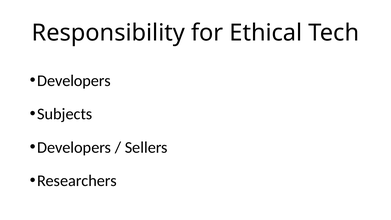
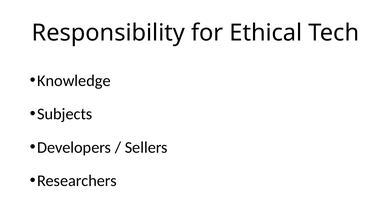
Developers at (74, 81): Developers -> Knowledge
